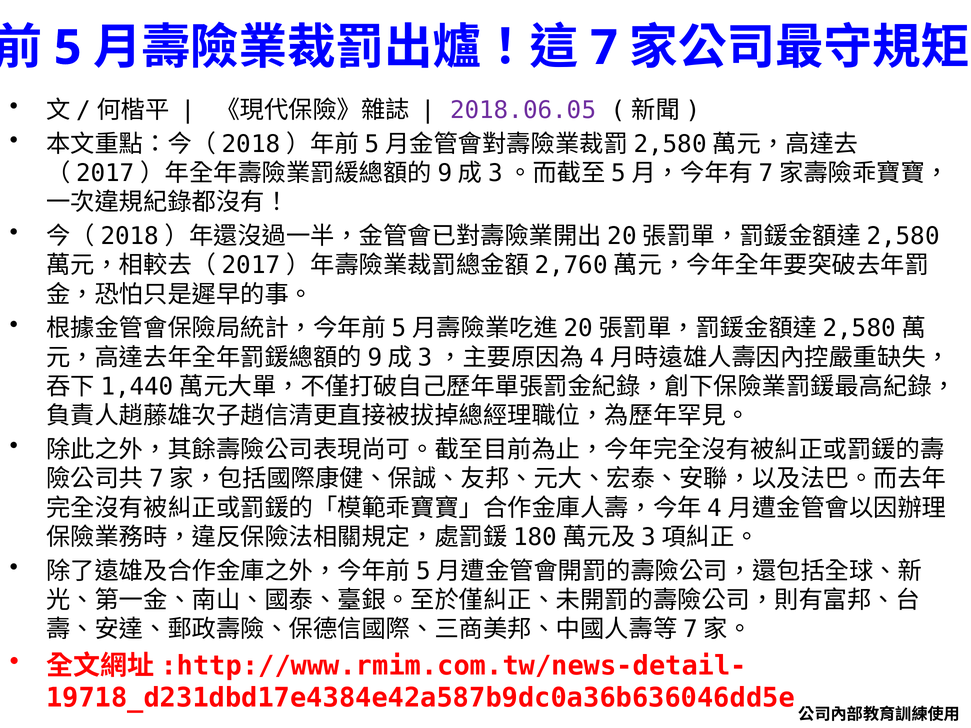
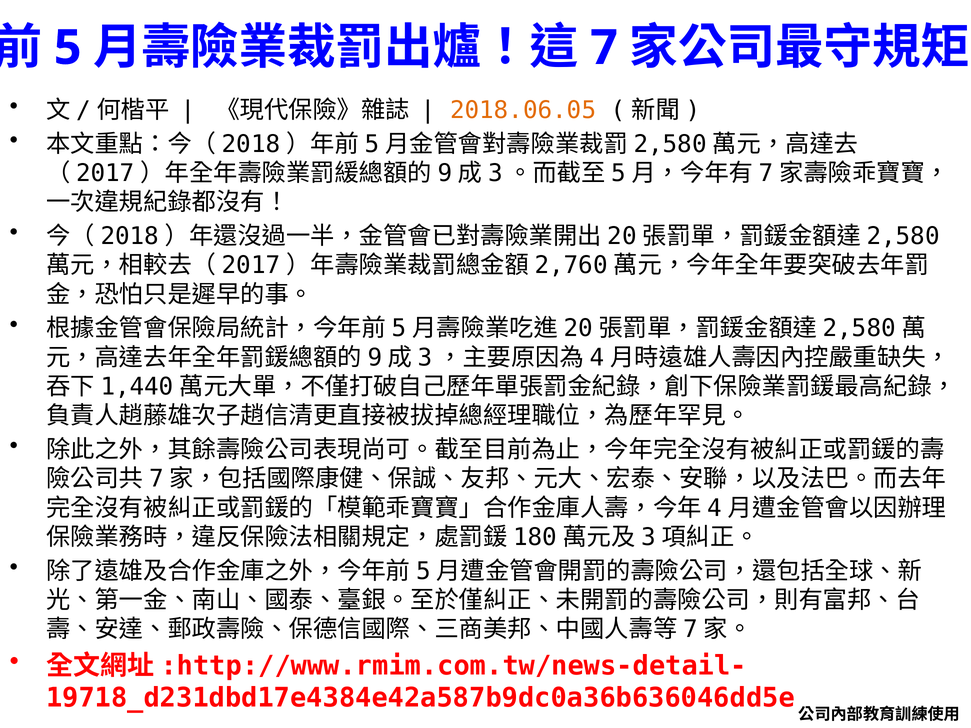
2018.06.05 colour: purple -> orange
